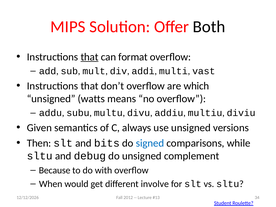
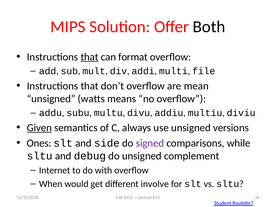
vast: vast -> file
which: which -> mean
Given underline: none -> present
Then: Then -> Ones
bits: bits -> side
signed colour: blue -> purple
Because: Because -> Internet
